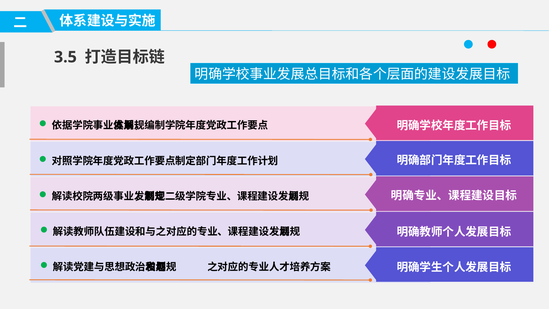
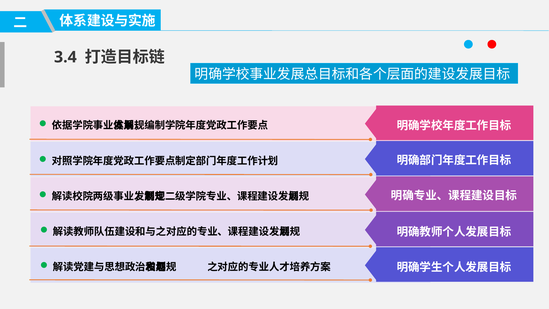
3.5: 3.5 -> 3.4
